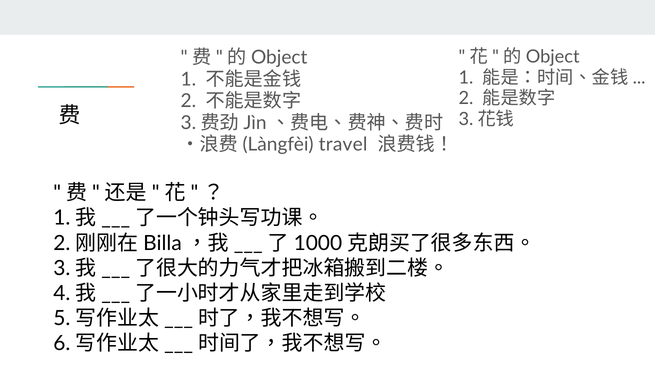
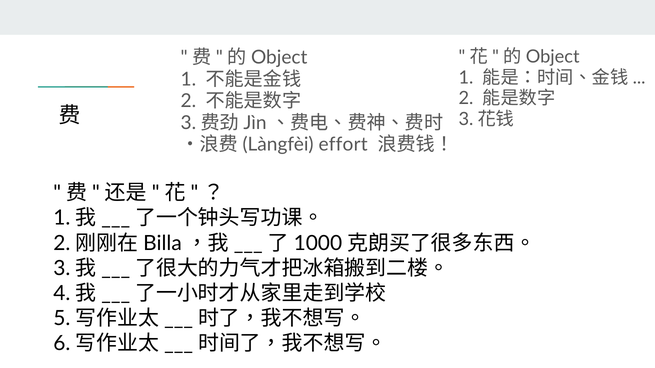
travel: travel -> effort
